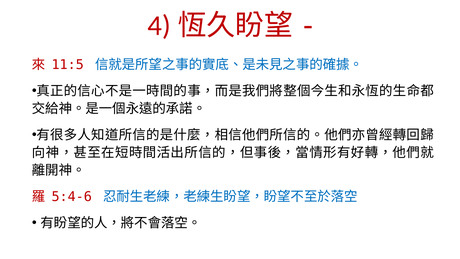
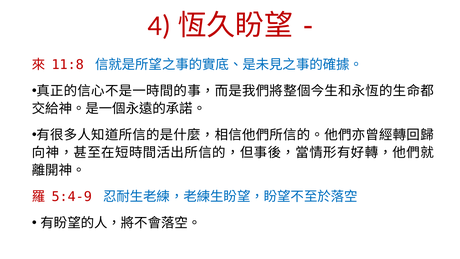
11:5: 11:5 -> 11:8
5:4-6: 5:4-6 -> 5:4-9
